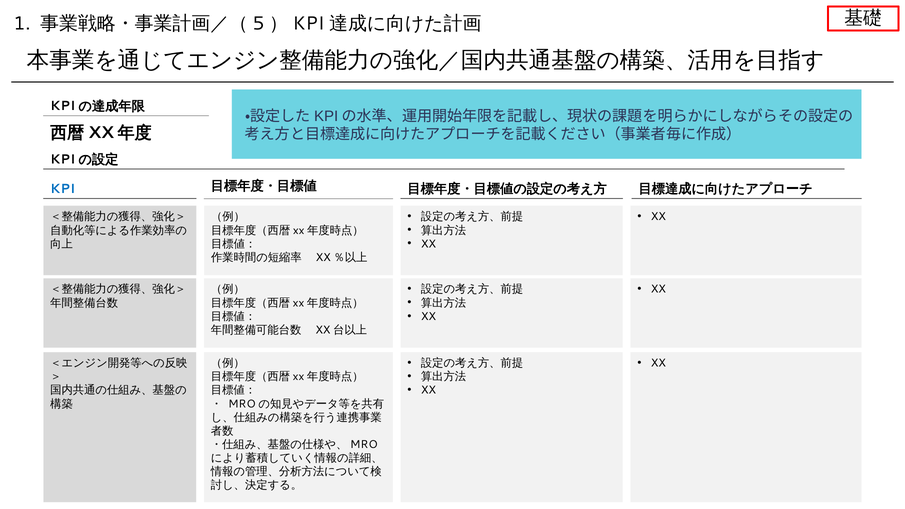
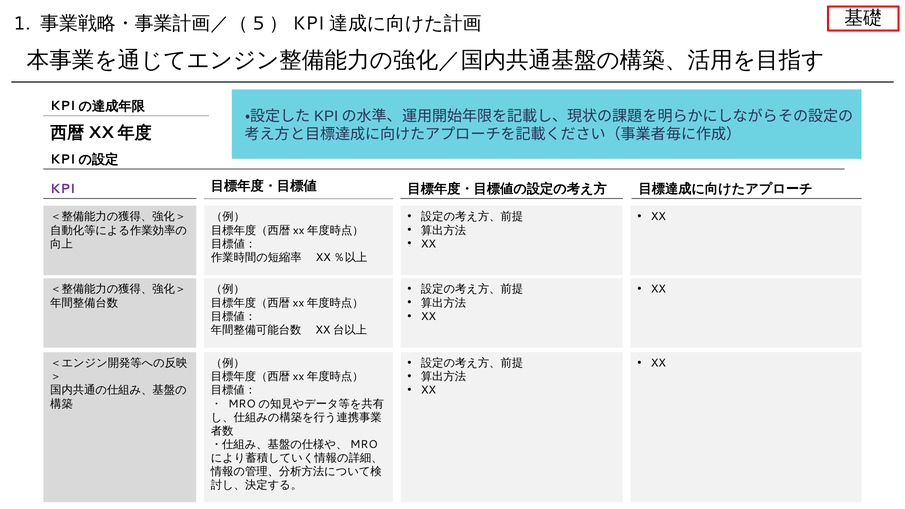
KPI colour: blue -> purple
